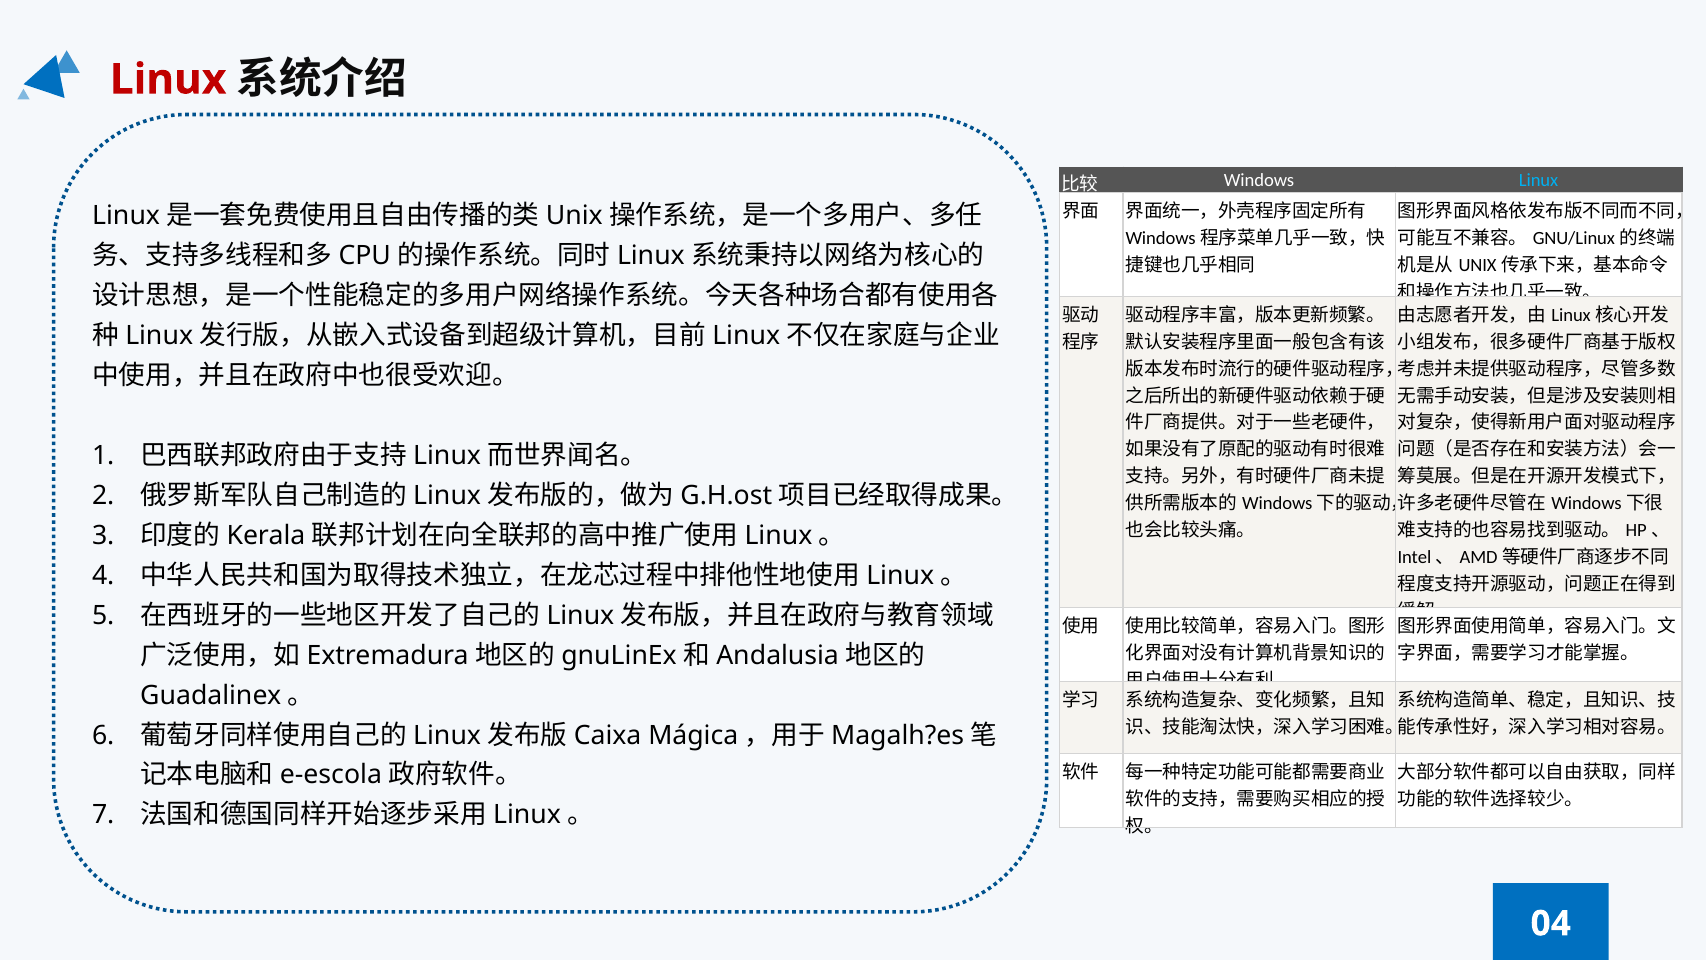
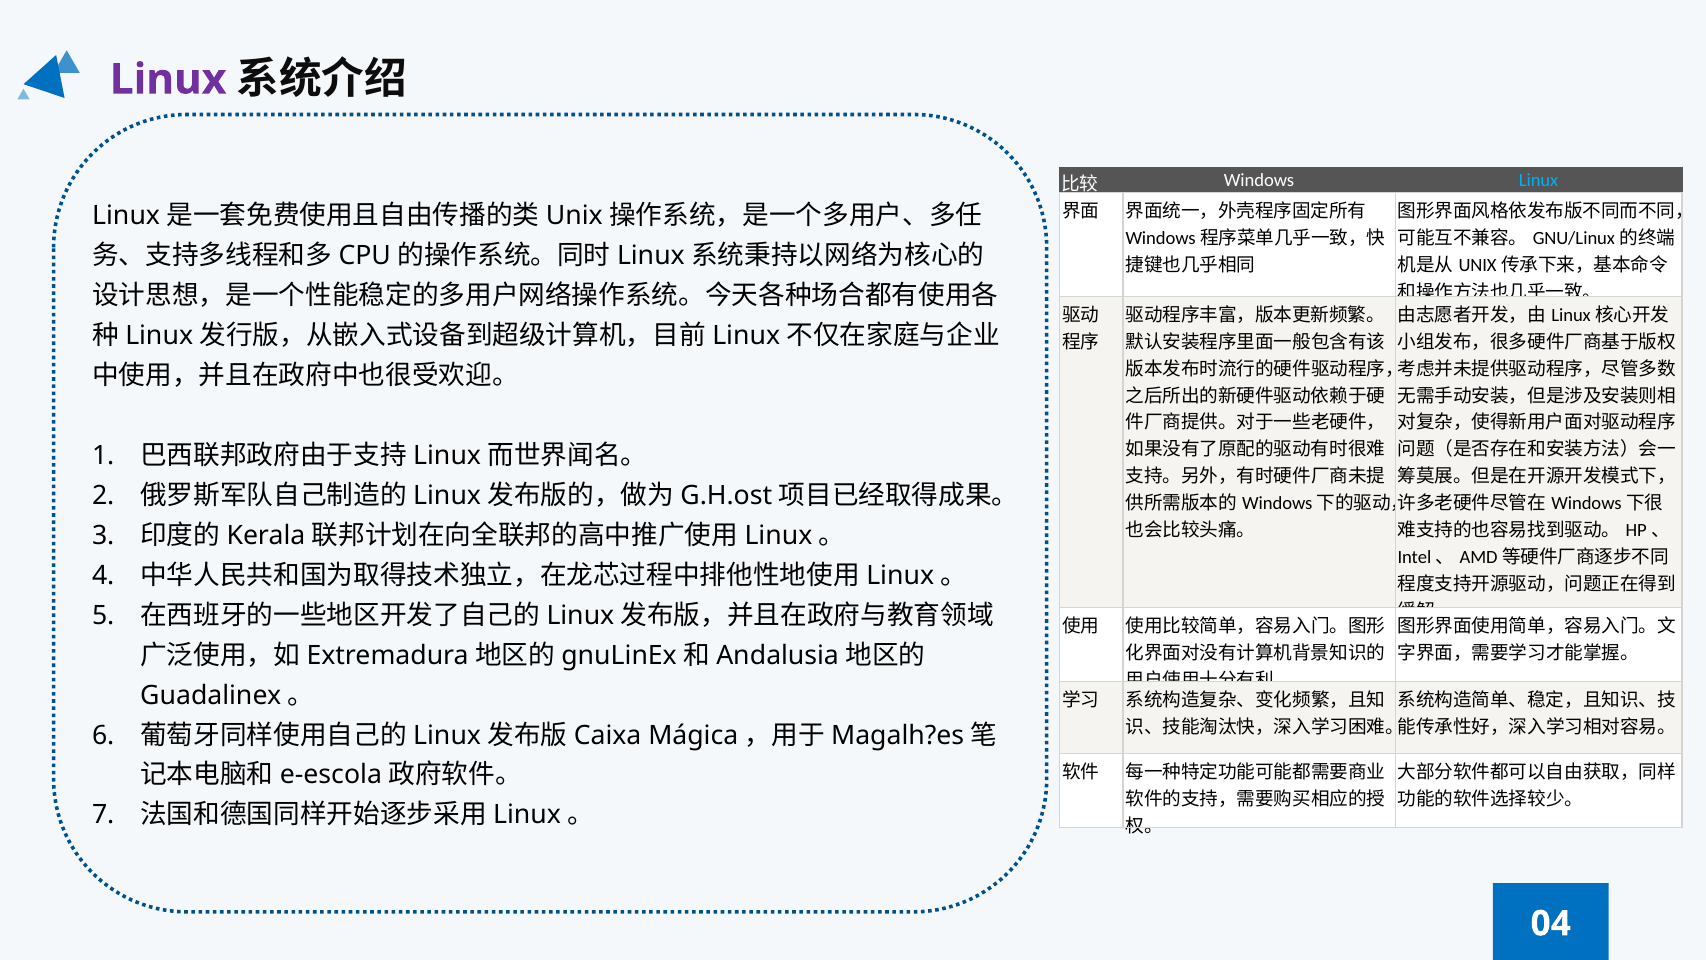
Linux at (168, 79) colour: red -> purple
